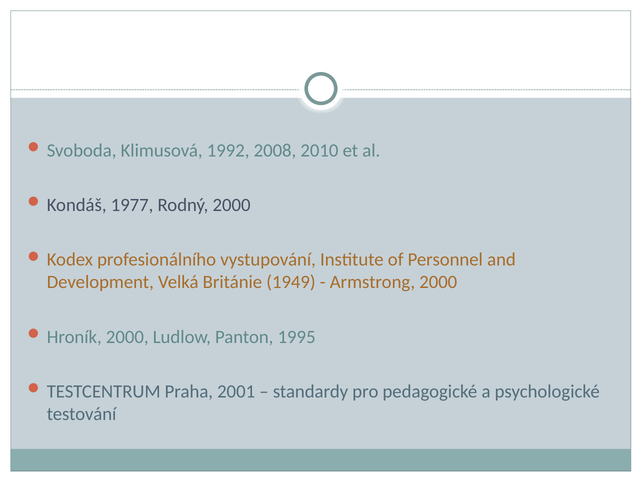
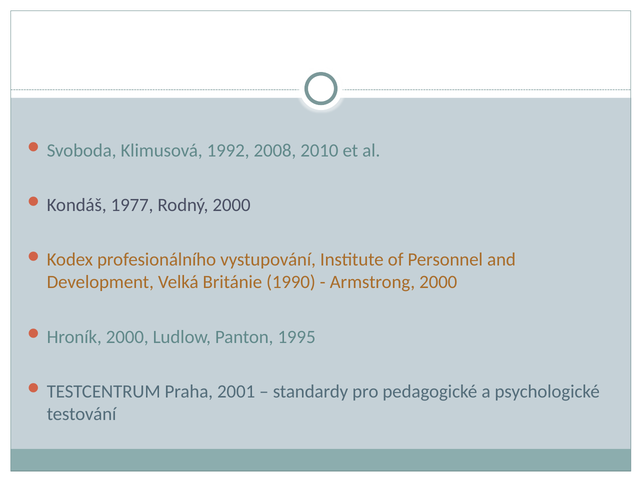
1949: 1949 -> 1990
